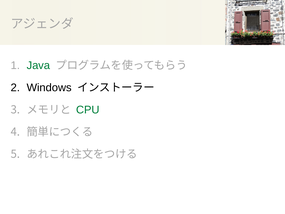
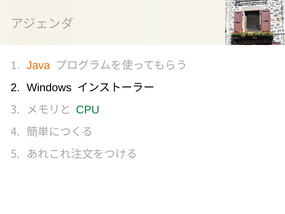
Java colour: green -> orange
